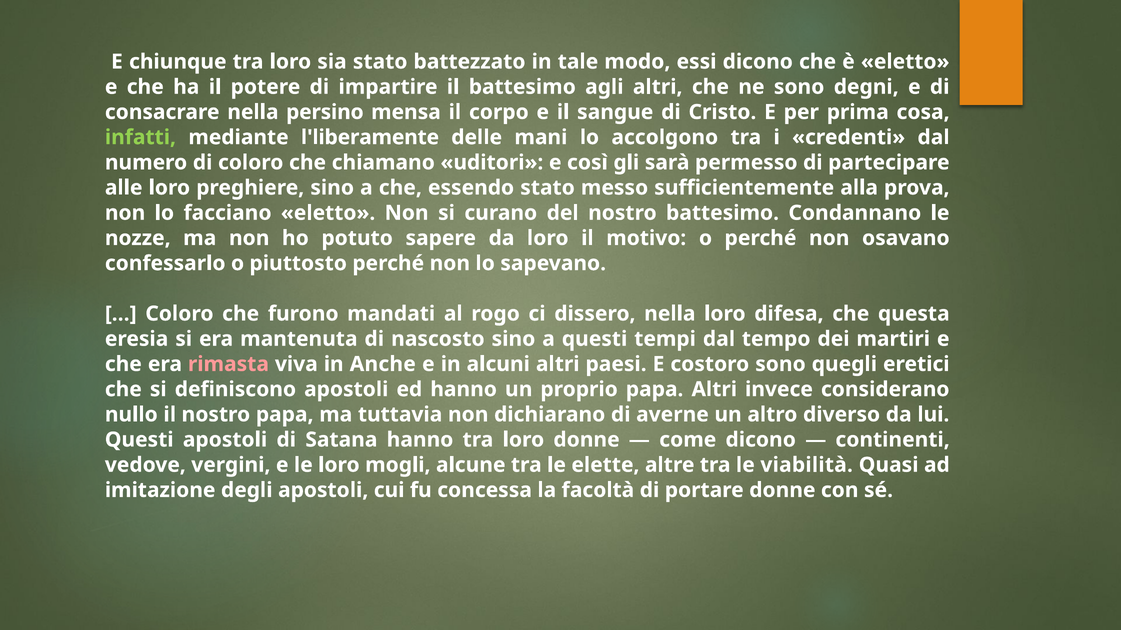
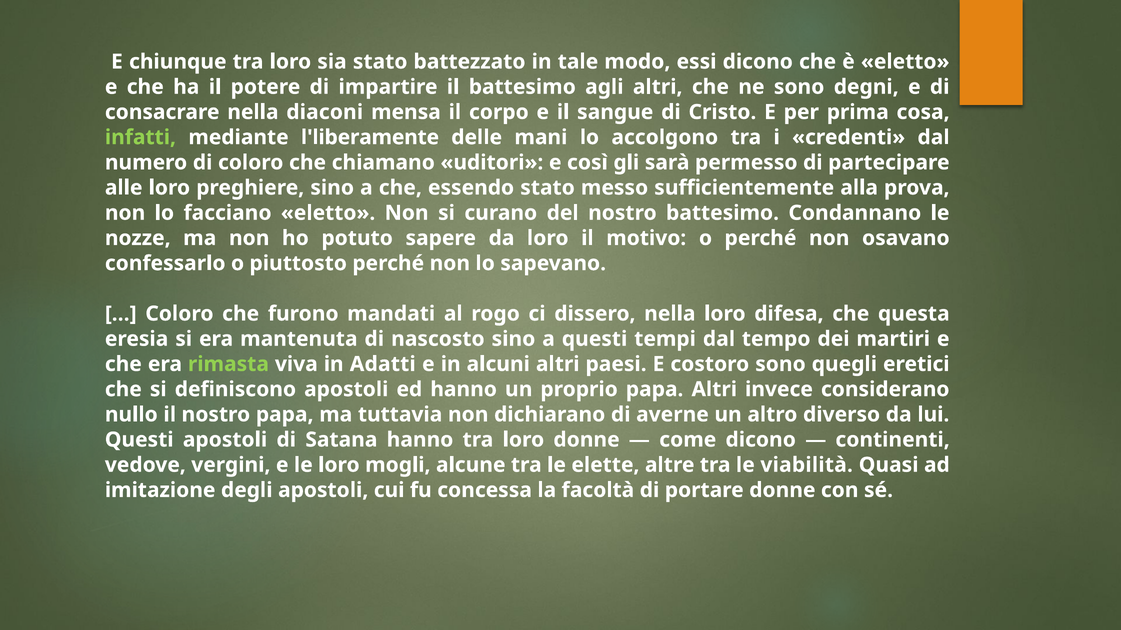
persino: persino -> diaconi
rimasta colour: pink -> light green
Anche: Anche -> Adatti
